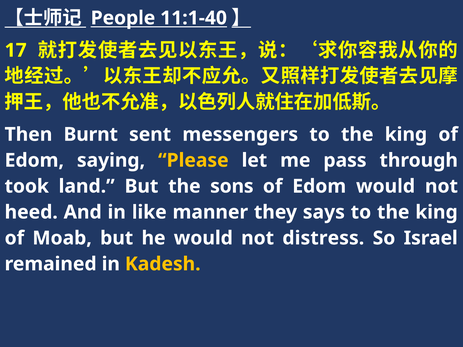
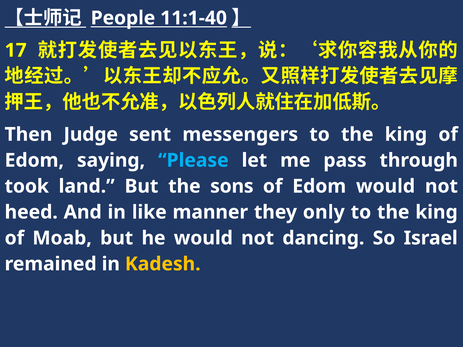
Burnt: Burnt -> Judge
Please colour: yellow -> light blue
says: says -> only
distress: distress -> dancing
